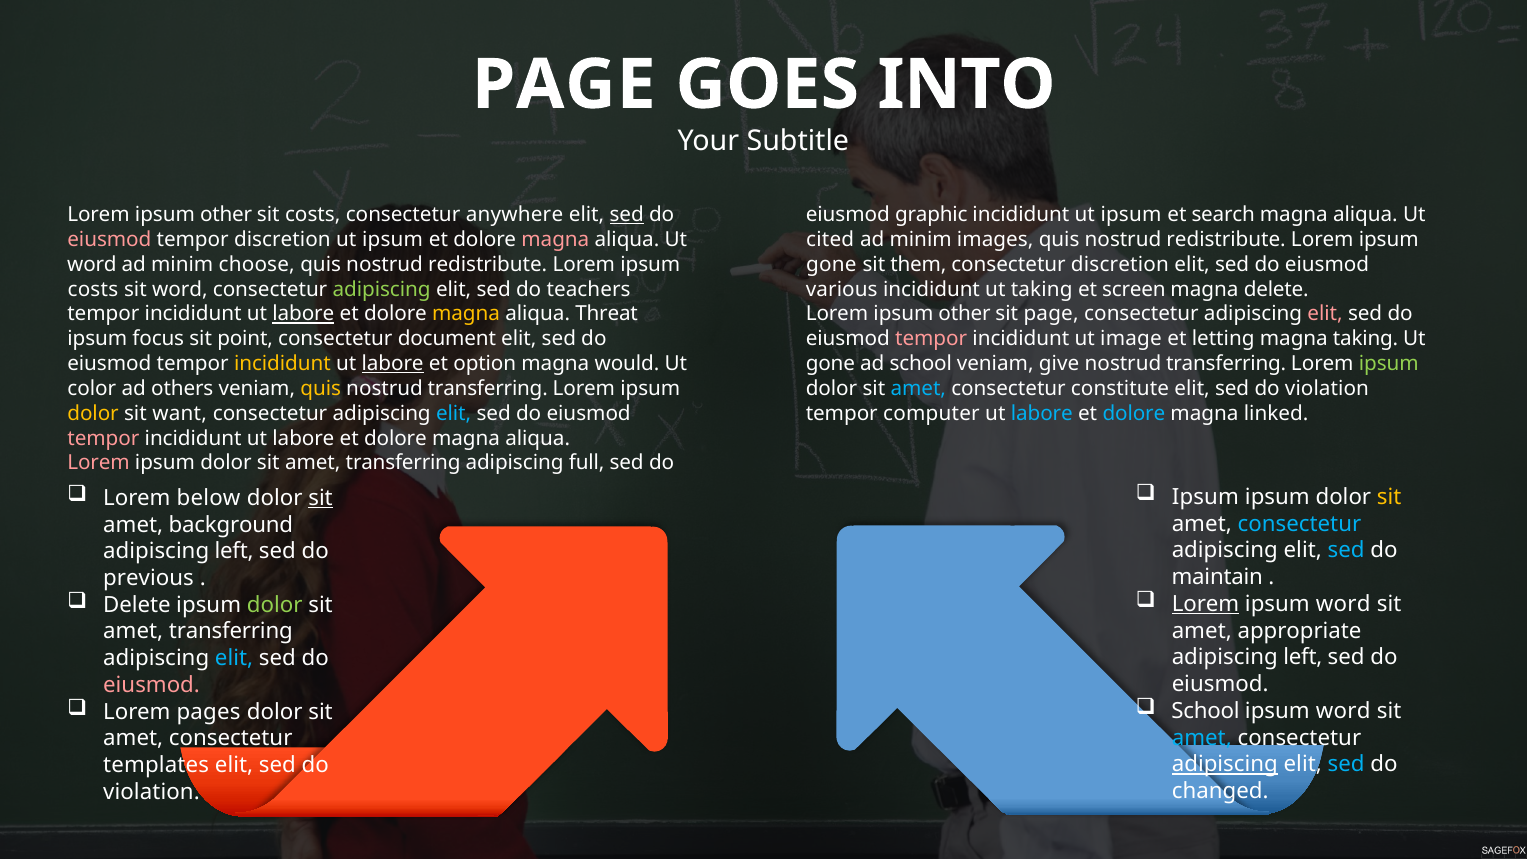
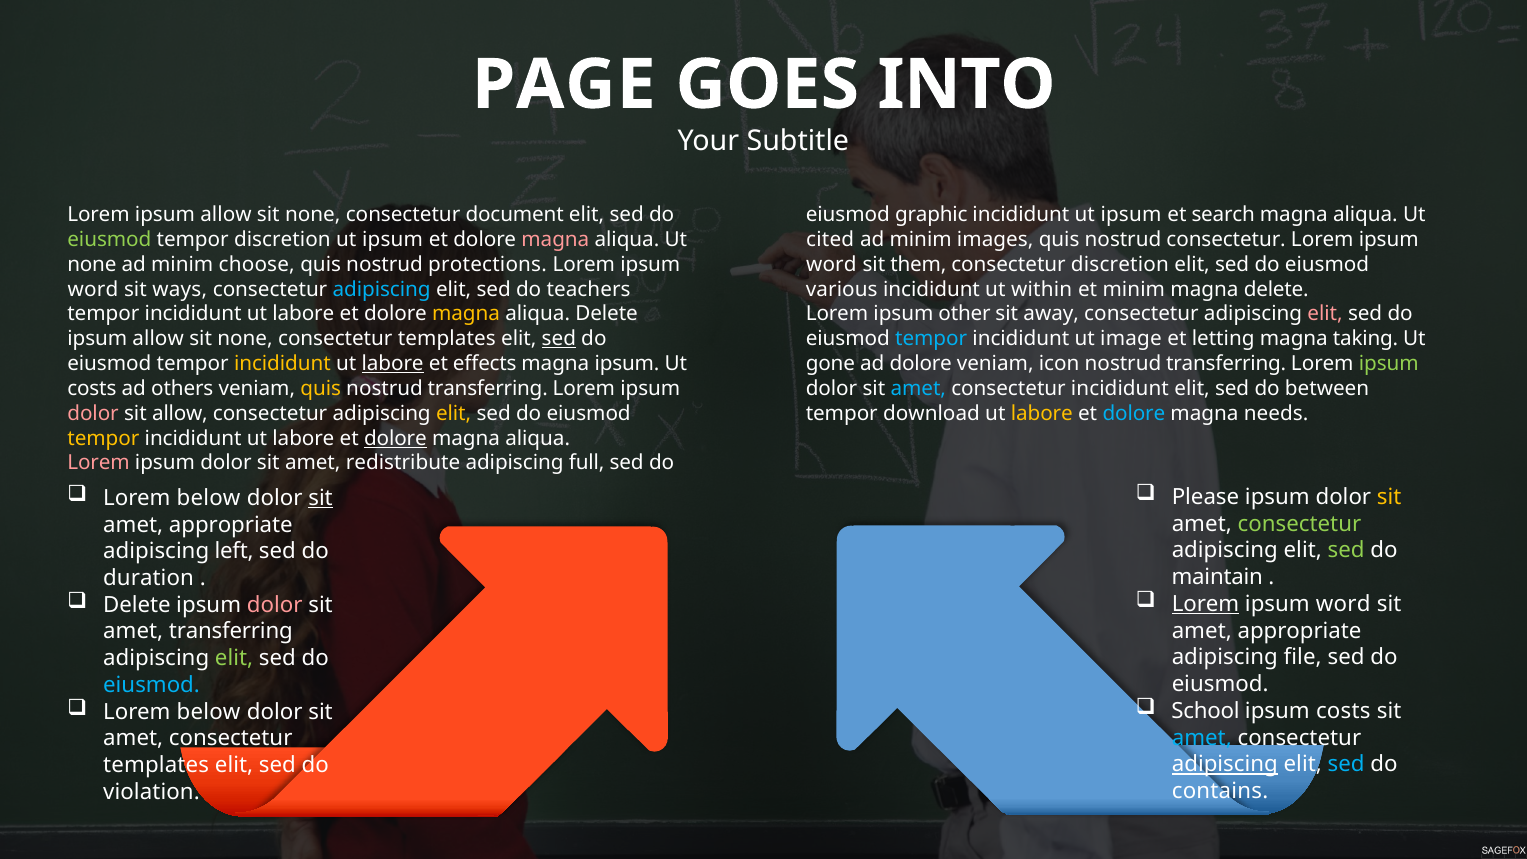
other at (226, 215): other -> allow
costs at (313, 215): costs -> none
anywhere: anywhere -> document
sed at (627, 215) underline: present -> none
eiusmod at (109, 240) colour: pink -> light green
redistribute at (1226, 240): redistribute -> consectetur
word at (92, 264): word -> none
redistribute at (488, 264): redistribute -> protections
gone at (831, 264): gone -> word
costs at (93, 289): costs -> word
sit word: word -> ways
adipiscing at (382, 289) colour: light green -> light blue
ut taking: taking -> within
et screen: screen -> minim
labore at (303, 314) underline: present -> none
aliqua Threat: Threat -> Delete
sit page: page -> away
focus at (158, 339): focus -> allow
point at (245, 339): point -> none
document at (447, 339): document -> templates
sed at (559, 339) underline: none -> present
tempor at (931, 339) colour: pink -> light blue
option: option -> effects
magna would: would -> ipsum
ad school: school -> dolore
give: give -> icon
color at (92, 389): color -> costs
consectetur constitute: constitute -> incididunt
violation at (1327, 389): violation -> between
dolor at (93, 413) colour: yellow -> pink
sit want: want -> allow
elit at (454, 413) colour: light blue -> yellow
computer: computer -> download
labore at (1042, 413) colour: light blue -> yellow
linked: linked -> needs
tempor at (103, 438) colour: pink -> yellow
dolore at (395, 438) underline: none -> present
transferring at (403, 463): transferring -> redistribute
Ipsum at (1205, 497): Ipsum -> Please
consectetur at (1299, 524) colour: light blue -> light green
background at (231, 525): background -> appropriate
sed at (1346, 550) colour: light blue -> light green
previous: previous -> duration
dolor at (275, 605) colour: light green -> pink
left at (1303, 657): left -> file
elit at (234, 658) colour: light blue -> light green
eiusmod at (152, 685) colour: pink -> light blue
word at (1343, 711): word -> costs
pages at (209, 712): pages -> below
changed: changed -> contains
